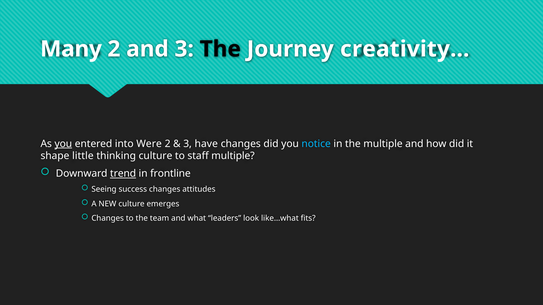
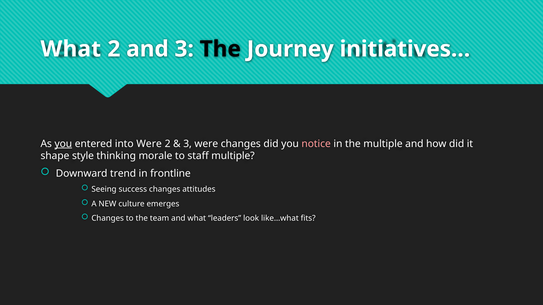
Many at (71, 49): Many -> What
creativity…: creativity… -> initiatives…
3 have: have -> were
notice colour: light blue -> pink
little: little -> style
thinking culture: culture -> morale
trend underline: present -> none
